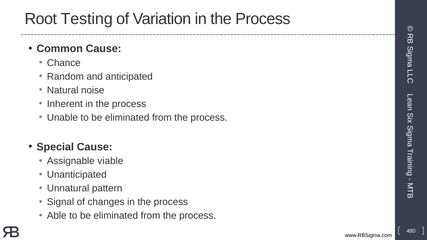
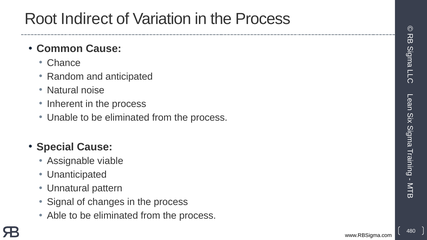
Testing: Testing -> Indirect
